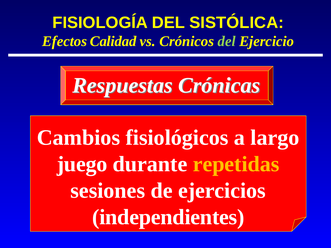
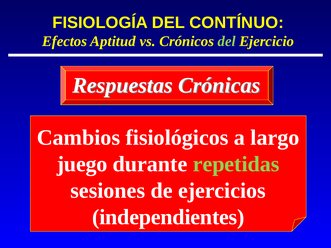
SISTÓLICA: SISTÓLICA -> CONTÍNUO
Calidad: Calidad -> Aptitud
repetidas colour: yellow -> light green
